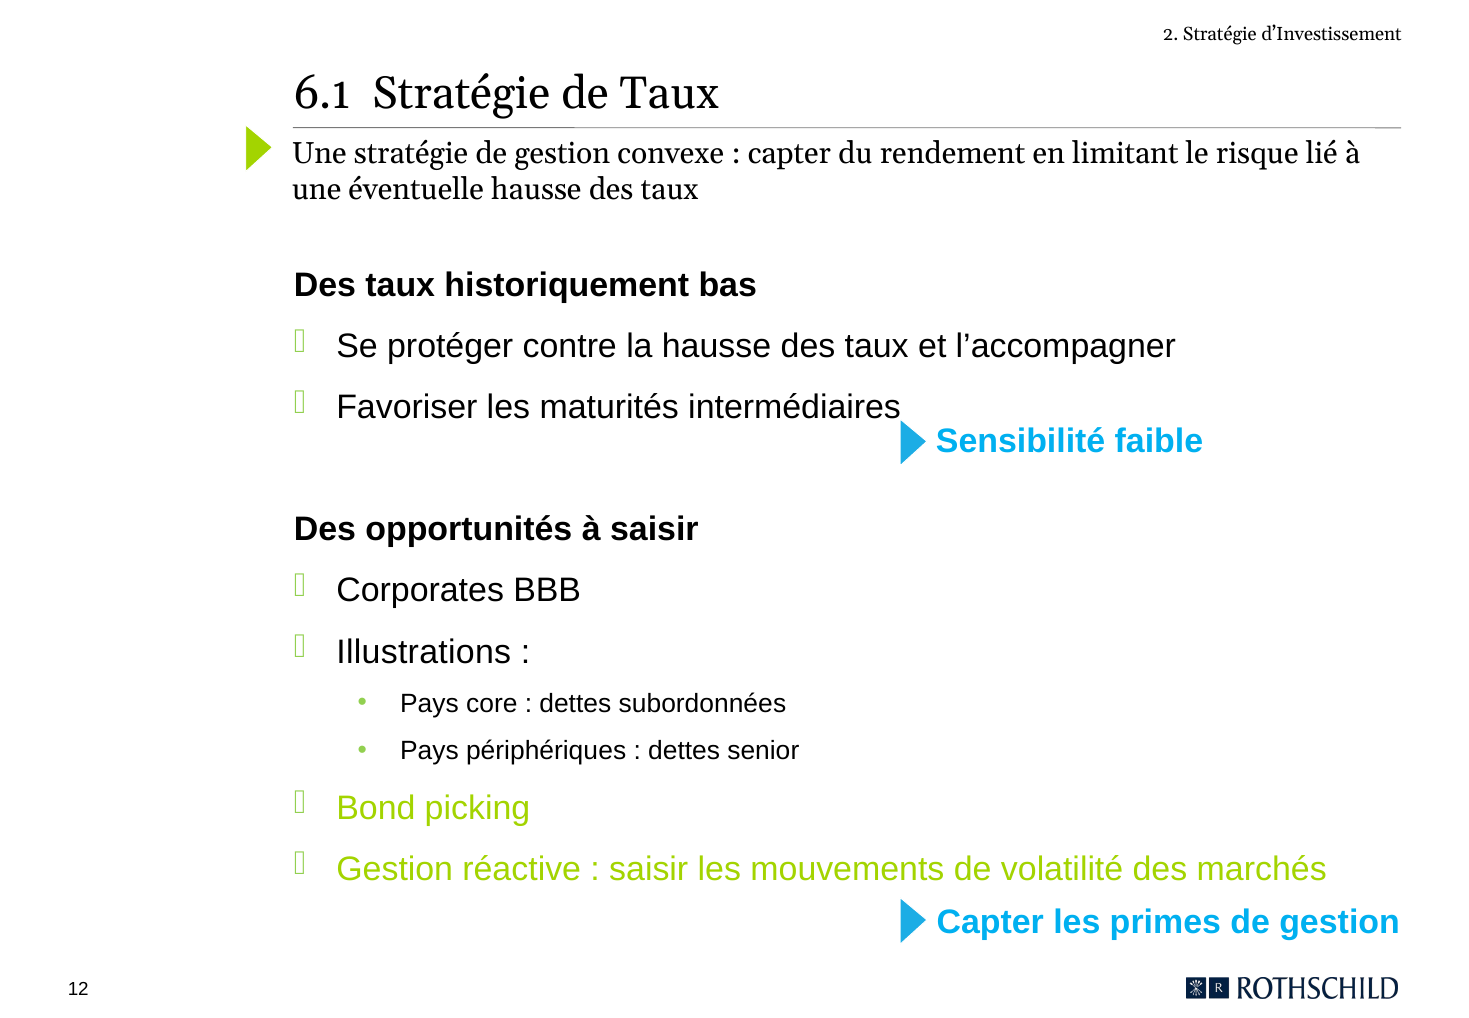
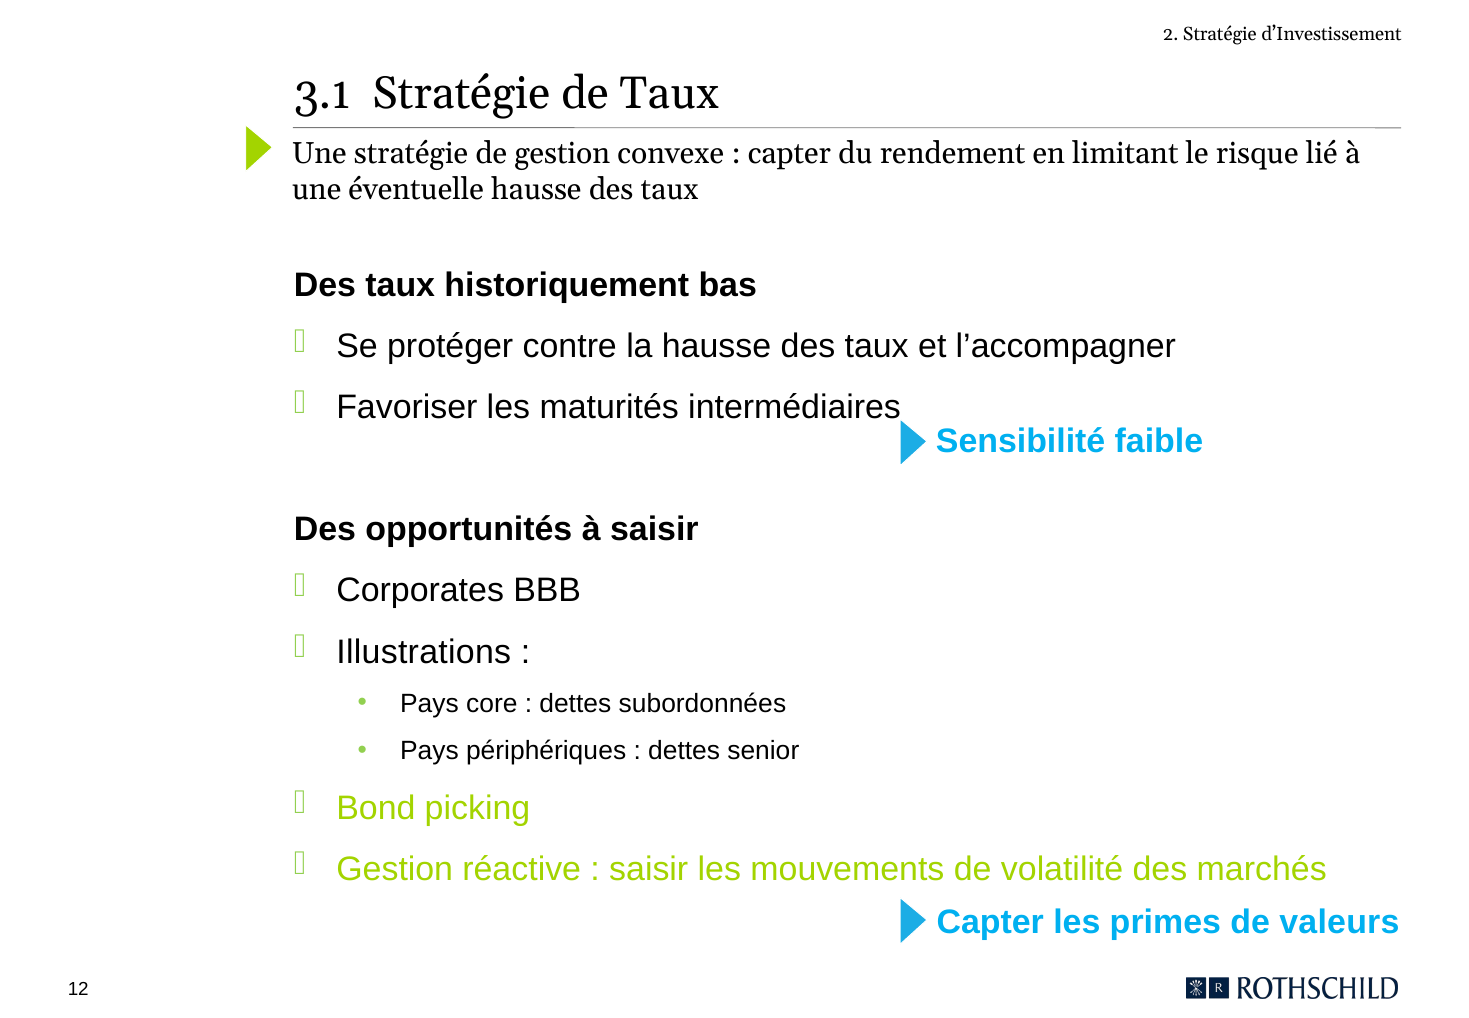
6.1: 6.1 -> 3.1
primes de gestion: gestion -> valeurs
